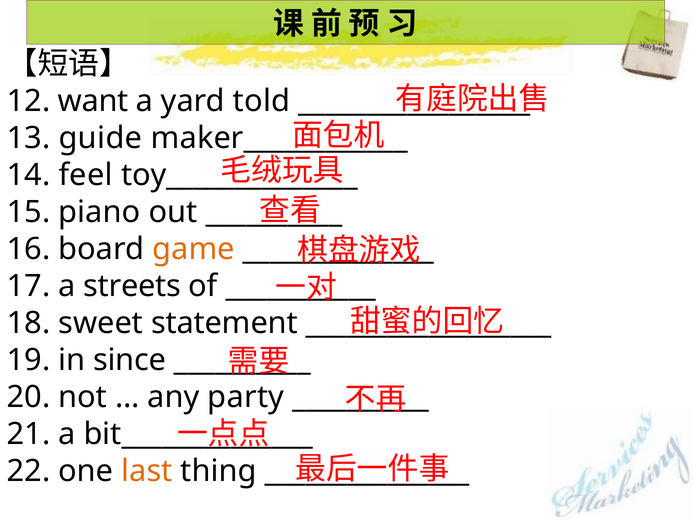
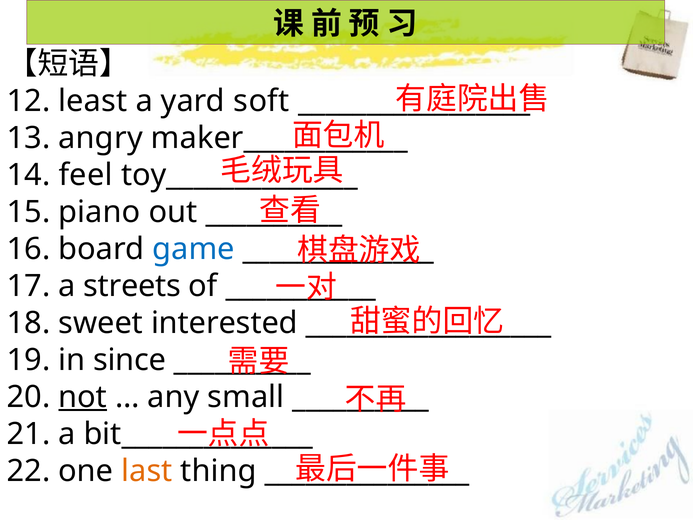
want: want -> least
told: told -> soft
guide: guide -> angry
game colour: orange -> blue
statement: statement -> interested
not underline: none -> present
party: party -> small
